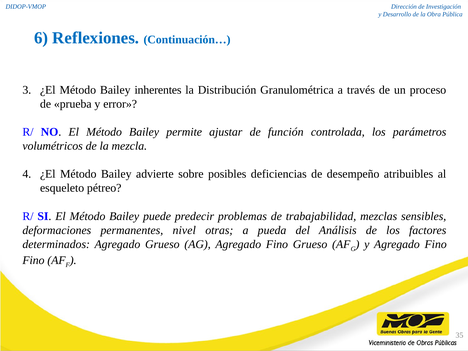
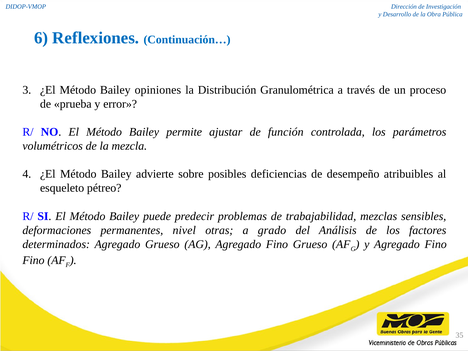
inherentes: inherentes -> opiniones
pueda: pueda -> grado
